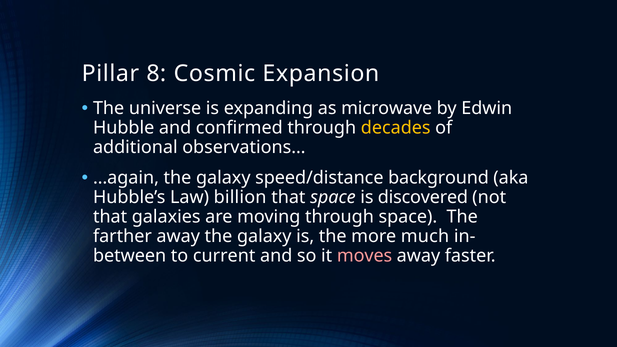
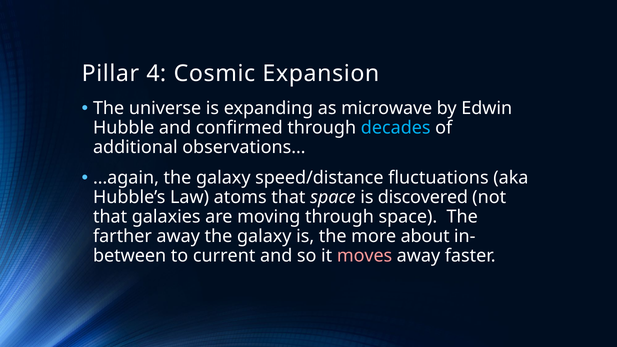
8: 8 -> 4
decades colour: yellow -> light blue
background: background -> fluctuations
billion: billion -> atoms
much: much -> about
